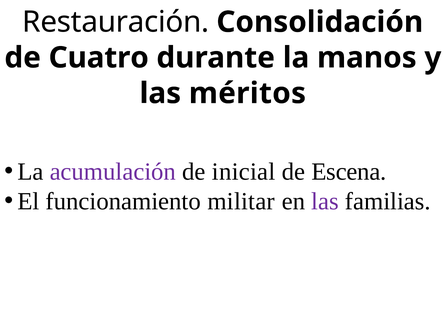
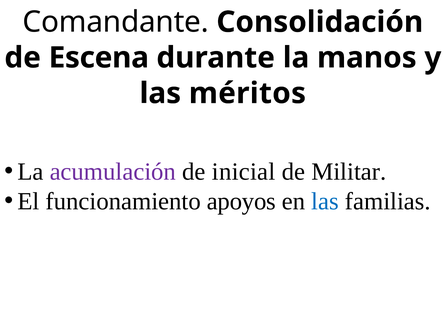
Restauración: Restauración -> Comandante
Cuatro: Cuatro -> Escena
Escena: Escena -> Militar
militar: militar -> apoyos
las at (325, 202) colour: purple -> blue
